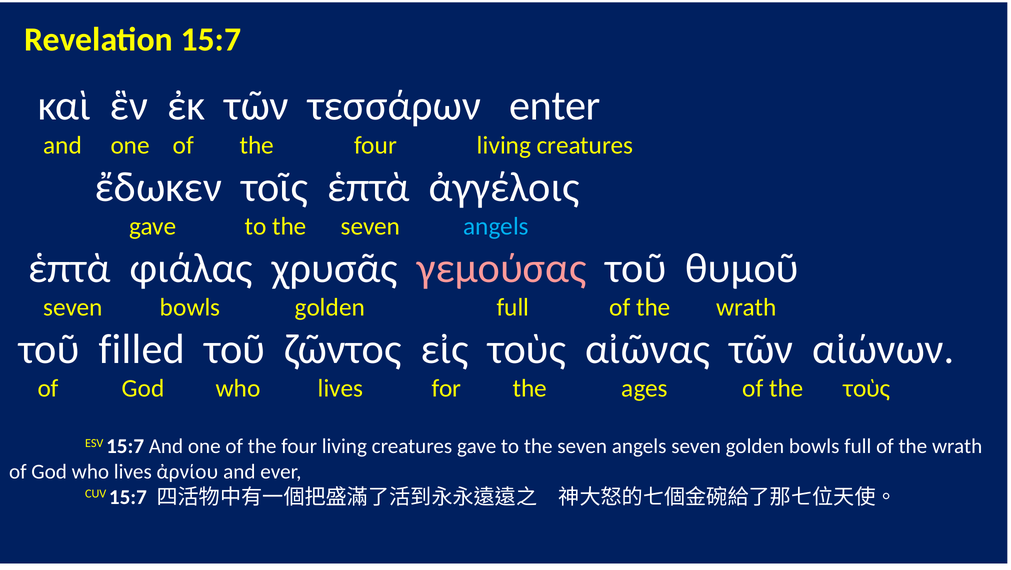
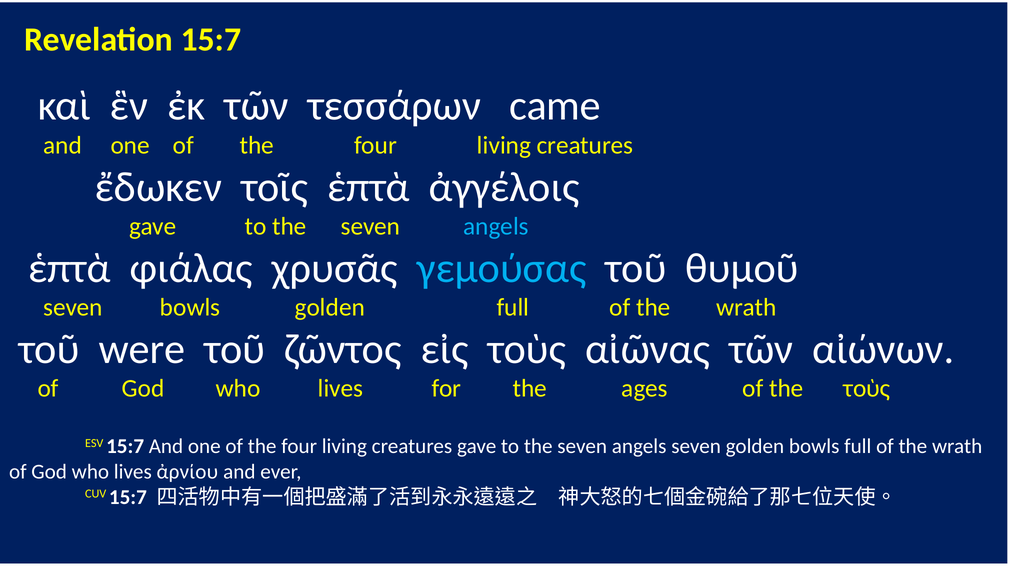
enter: enter -> came
γεμούσας colour: pink -> light blue
filled: filled -> were
